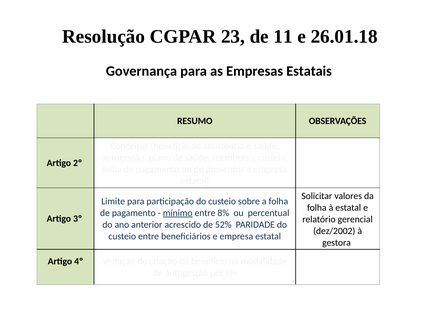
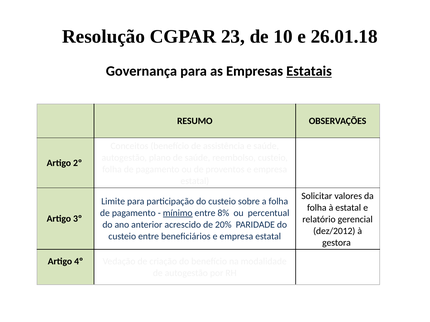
11: 11 -> 10
Estatais underline: none -> present
52%: 52% -> 20%
dez/2002: dez/2002 -> dez/2012
